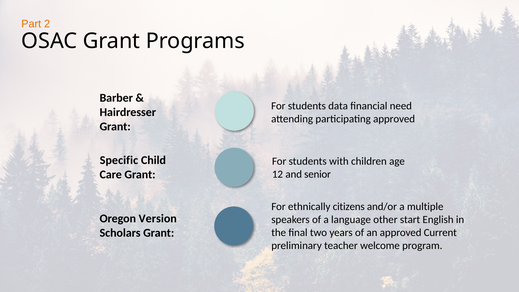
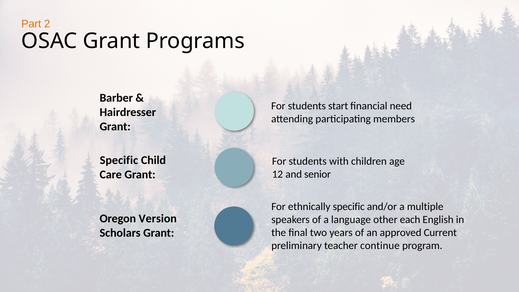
data: data -> start
participating approved: approved -> members
ethnically citizens: citizens -> specific
start: start -> each
welcome: welcome -> continue
